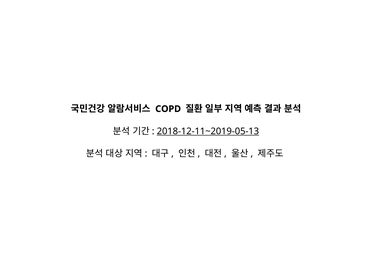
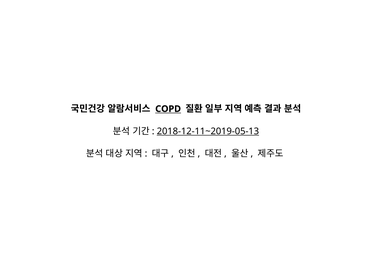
COPD underline: none -> present
